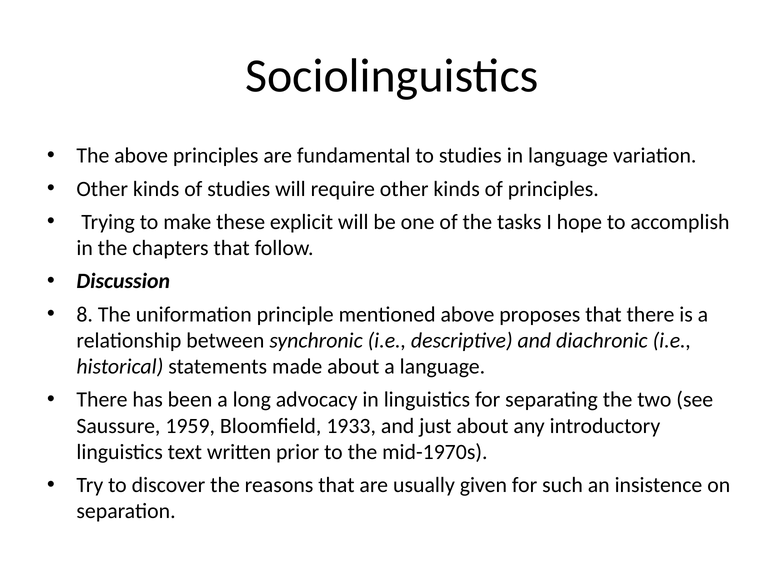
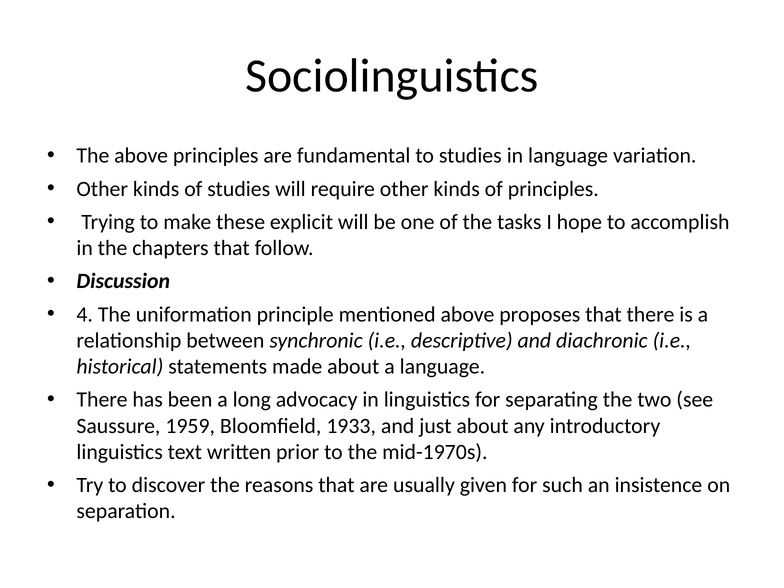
8: 8 -> 4
